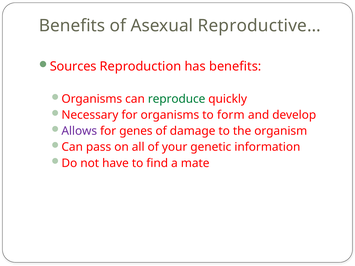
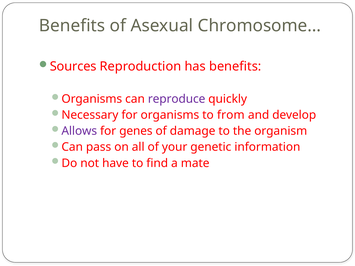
Reproductive…: Reproductive… -> Chromosome…
reproduce colour: green -> purple
form: form -> from
